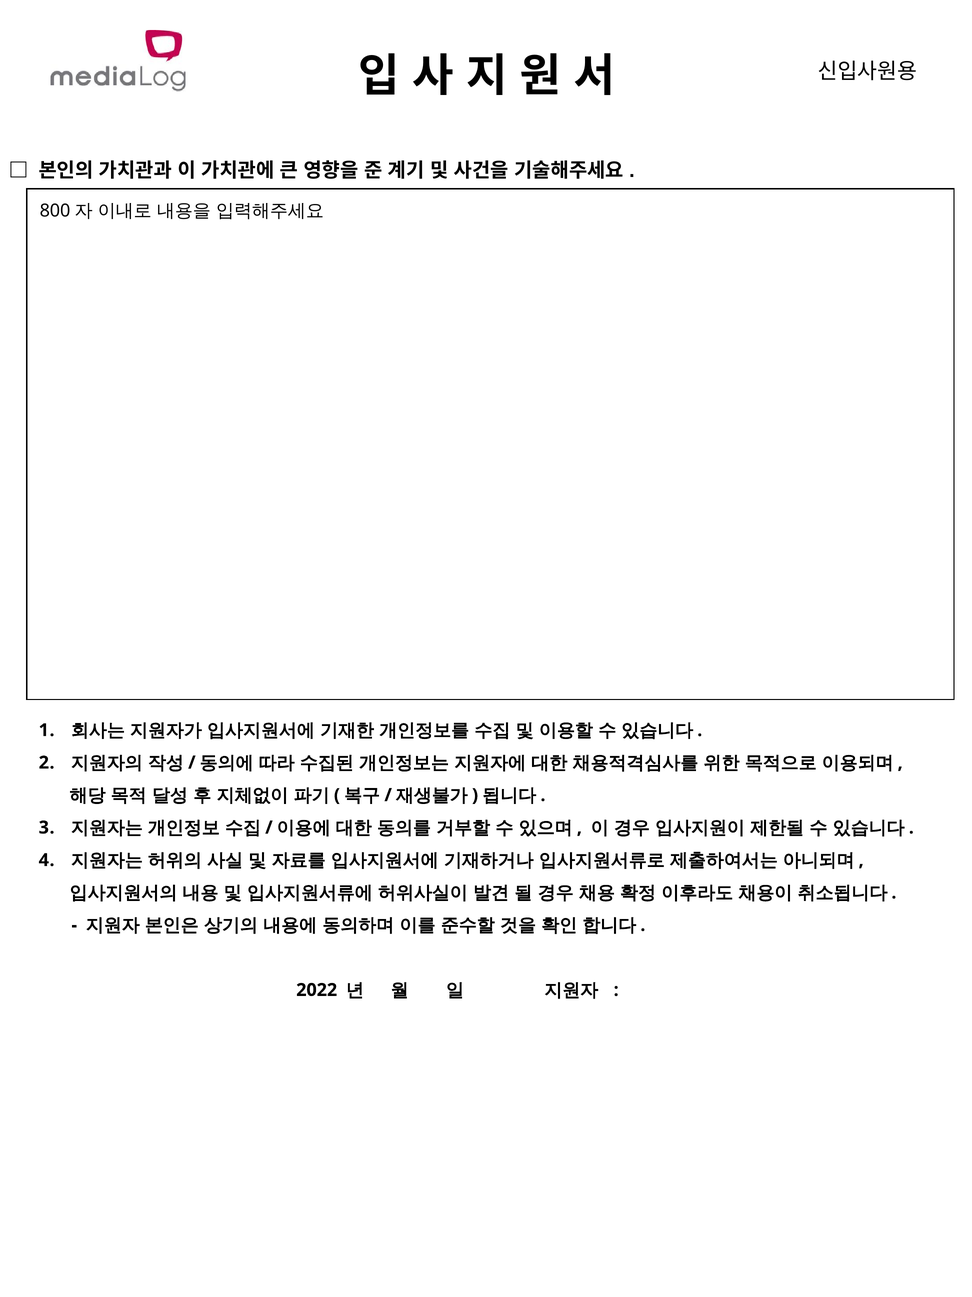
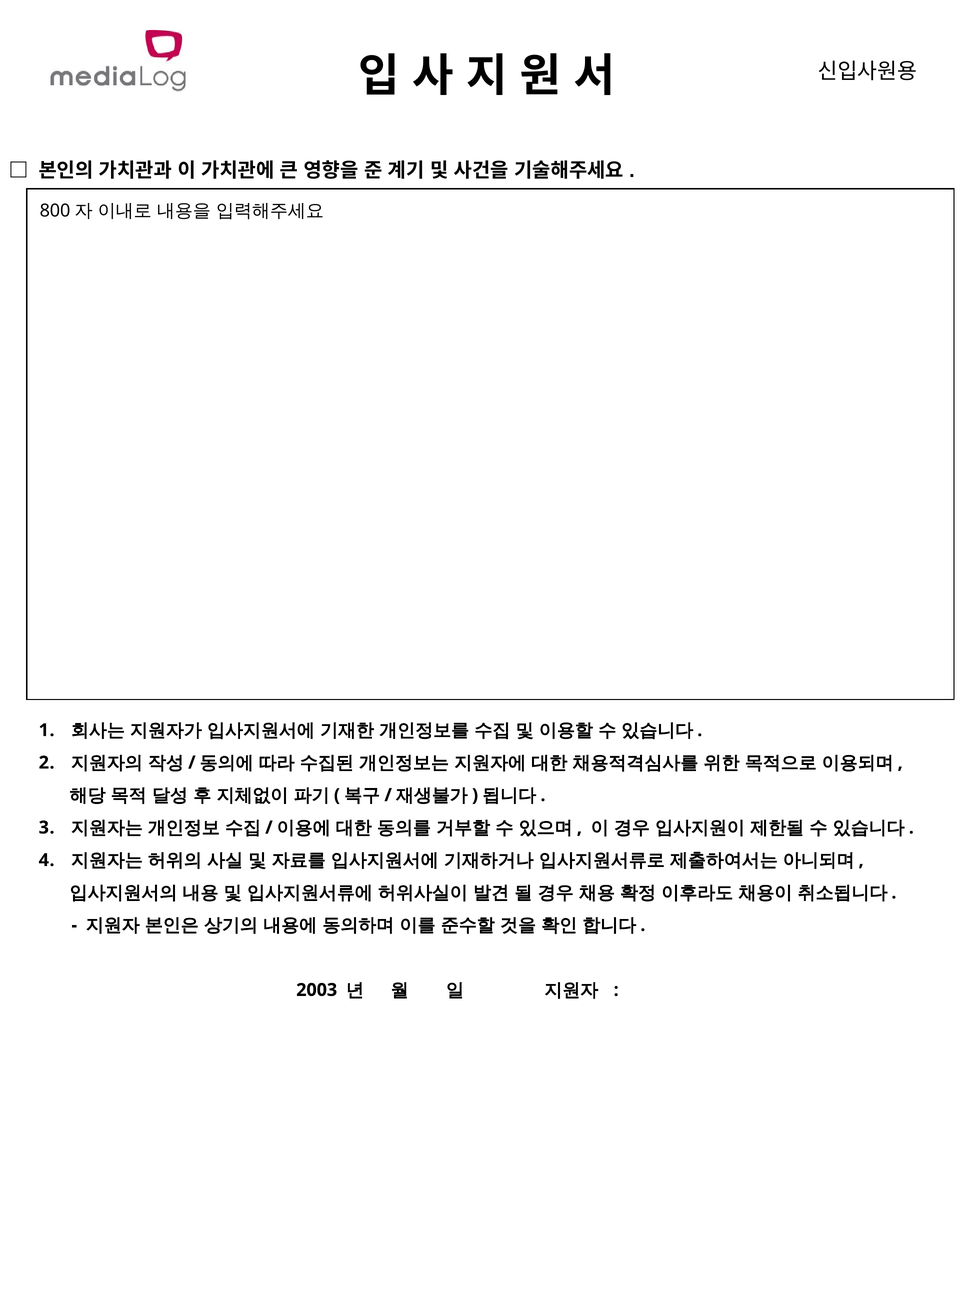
2022: 2022 -> 2003
